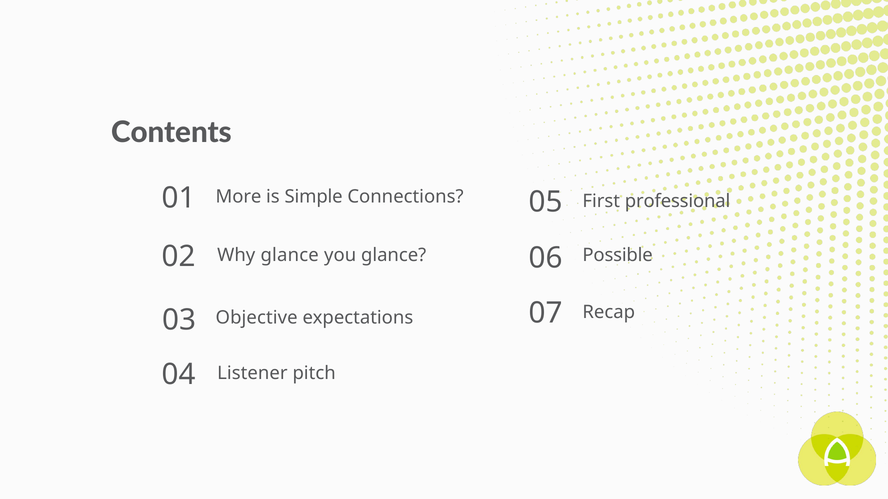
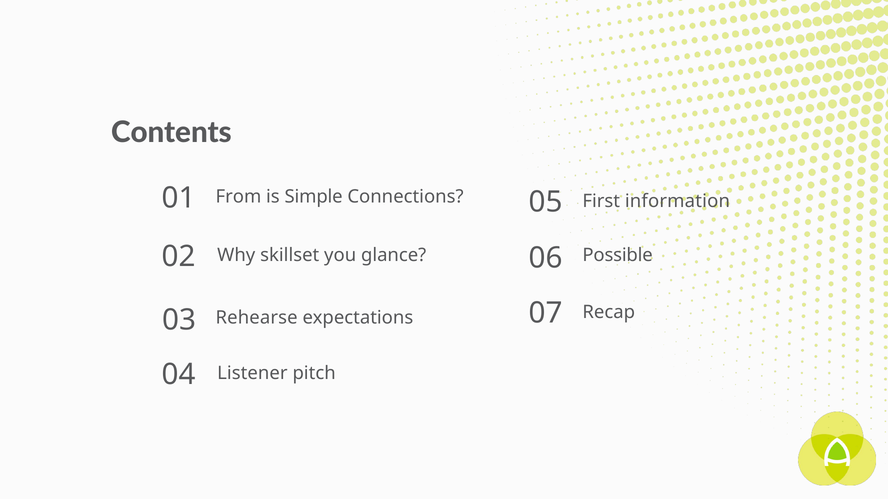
More: More -> From
professional: professional -> information
Why glance: glance -> skillset
Objective: Objective -> Rehearse
